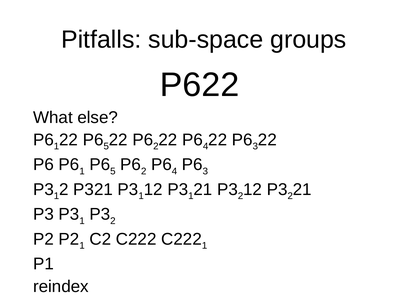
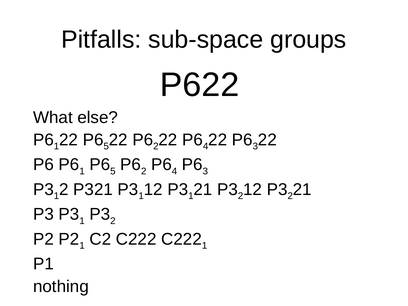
reindex: reindex -> nothing
